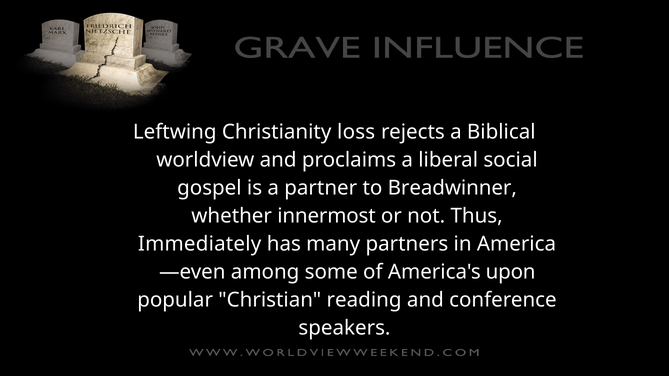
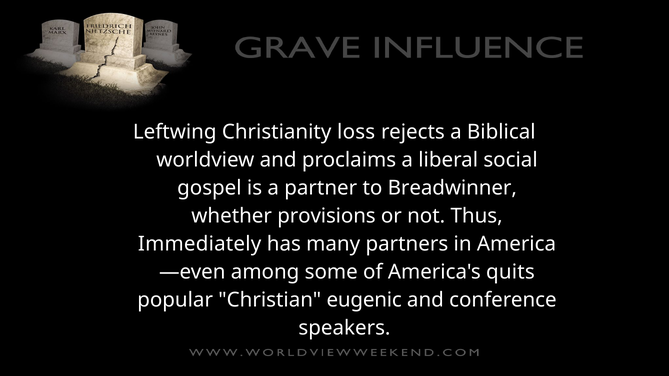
innermost: innermost -> provisions
upon: upon -> quits
reading: reading -> eugenic
